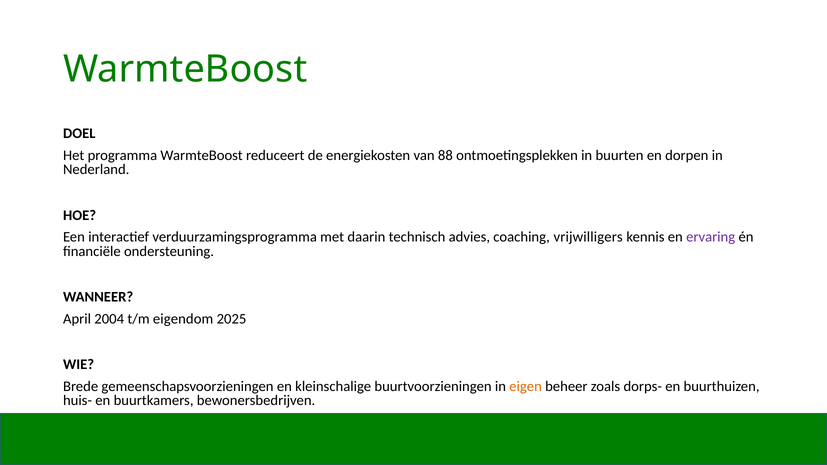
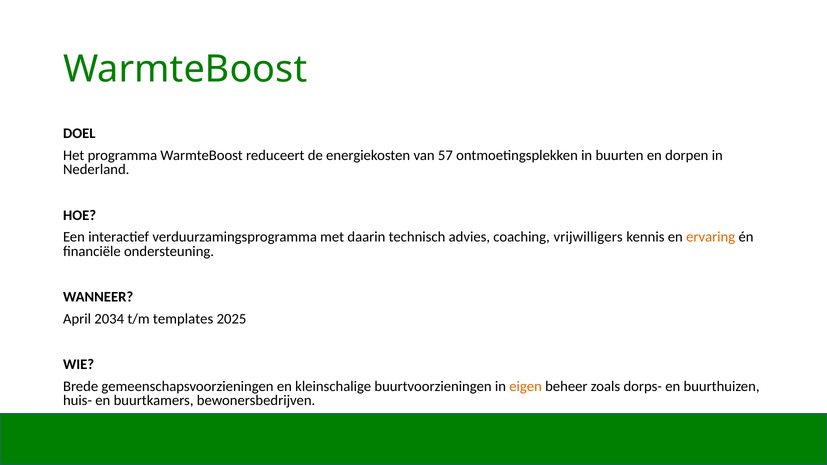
88: 88 -> 57
ervaring colour: purple -> orange
2004: 2004 -> 2034
eigendom: eigendom -> templates
